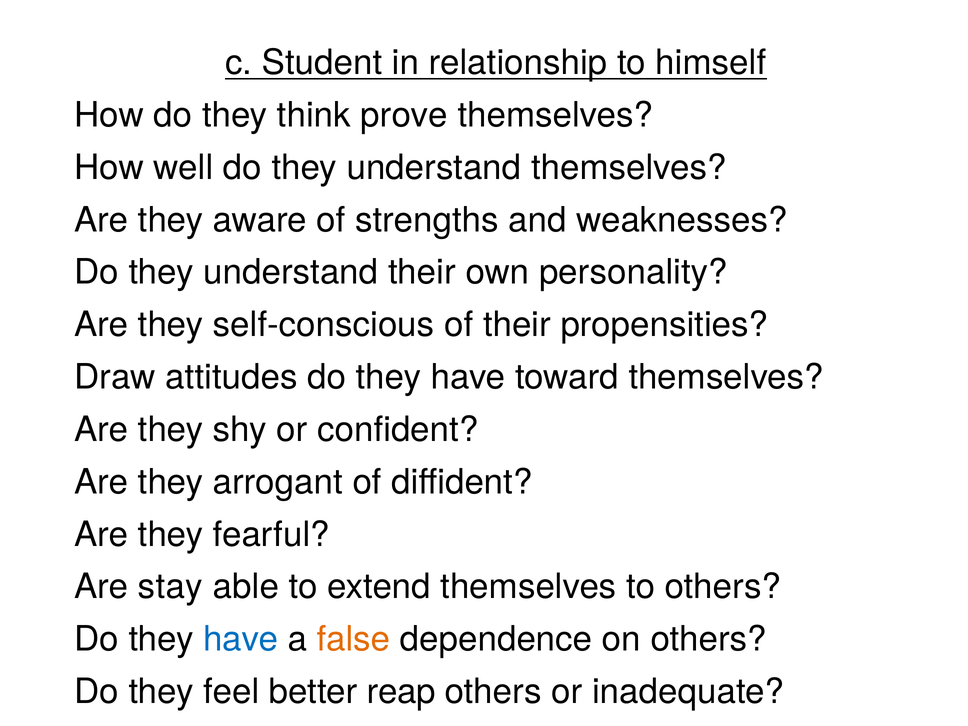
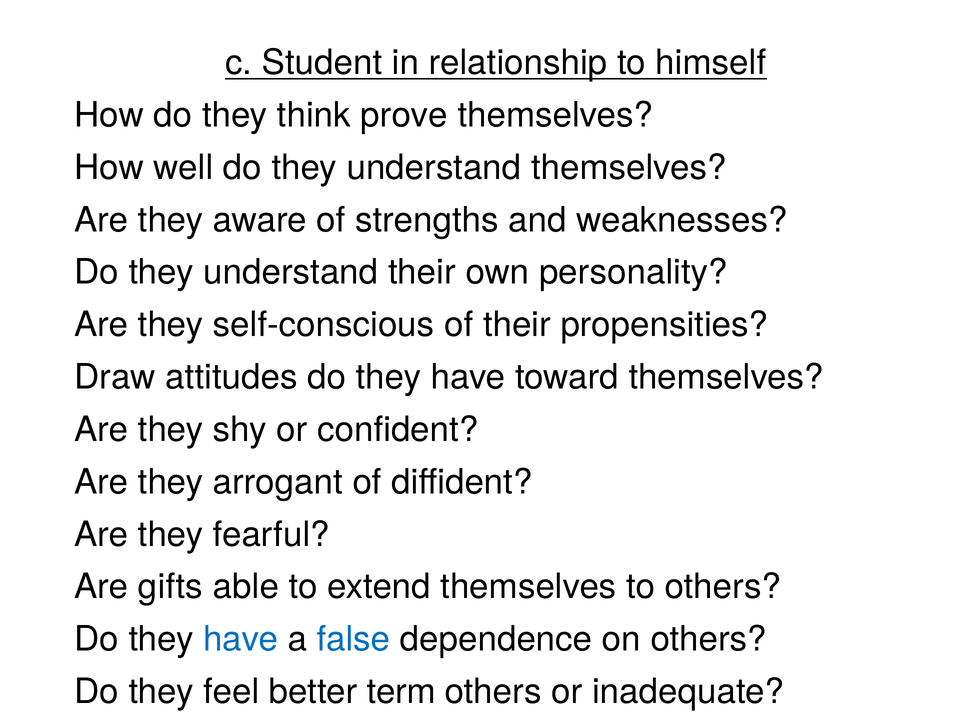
stay: stay -> gifts
false colour: orange -> blue
reap: reap -> term
